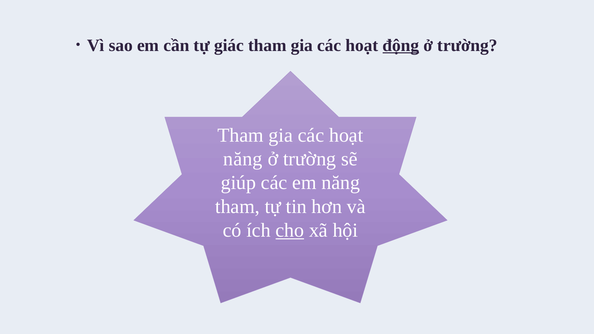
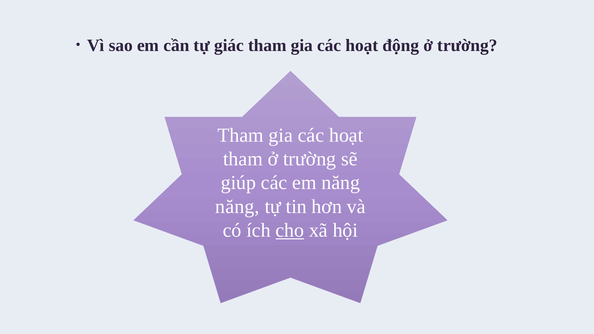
động underline: present -> none
năng at (243, 159): năng -> tham
tham at (237, 207): tham -> năng
